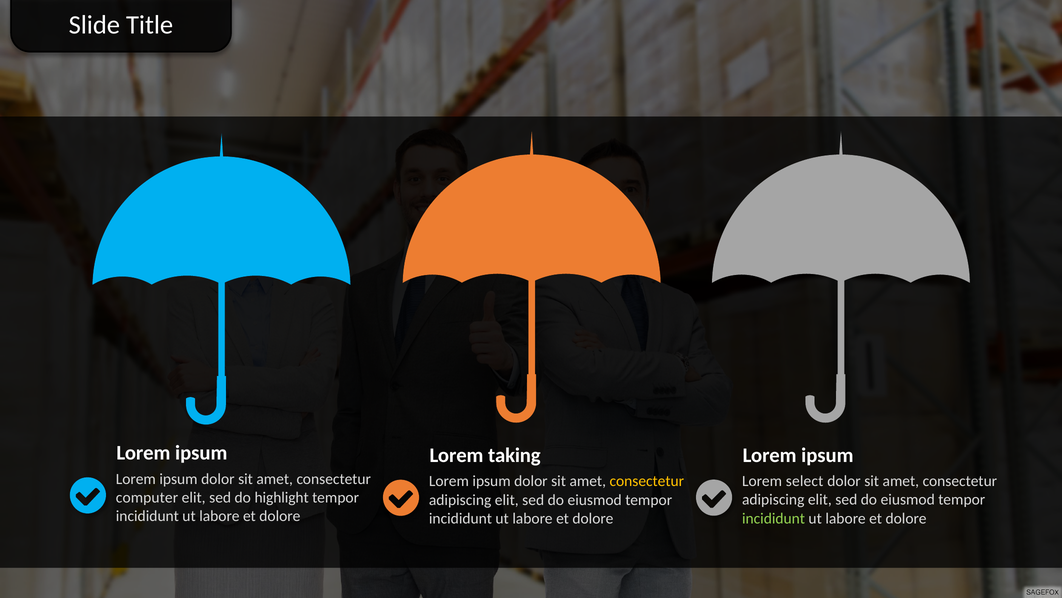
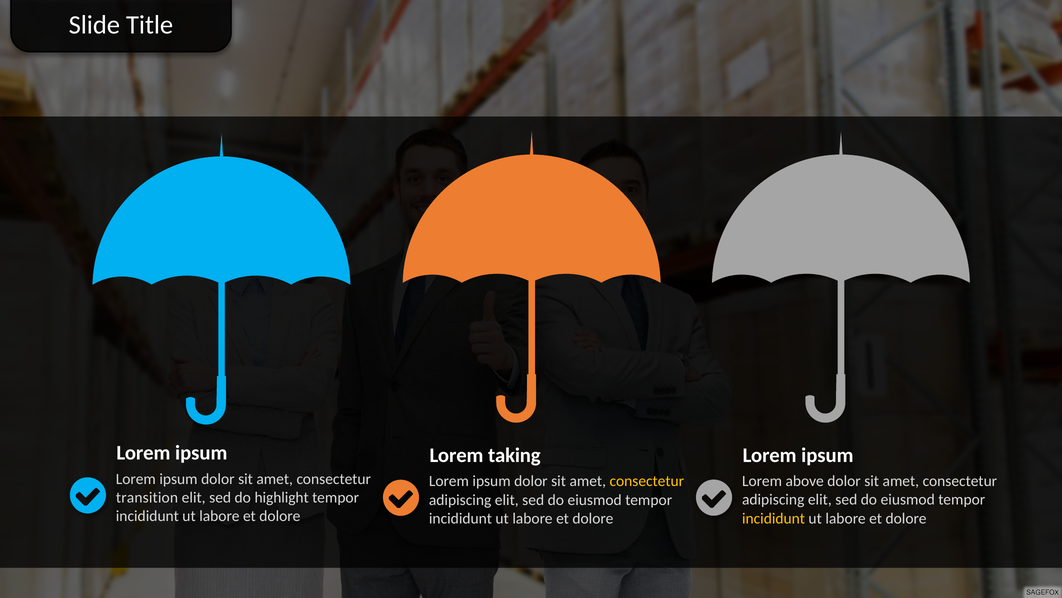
select: select -> above
computer: computer -> transition
incididunt at (774, 518) colour: light green -> yellow
